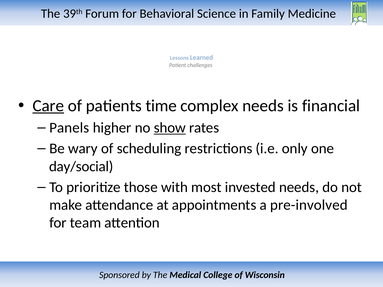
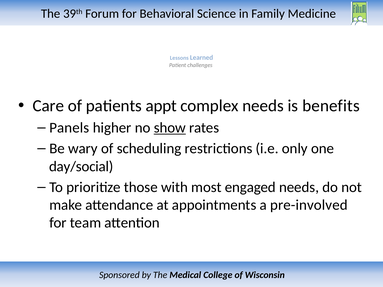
Care underline: present -> none
time: time -> appt
financial: financial -> benefits
invested: invested -> engaged
